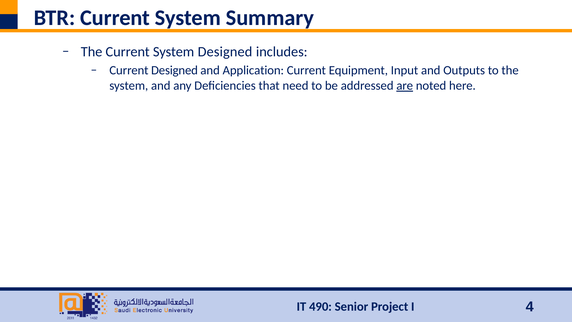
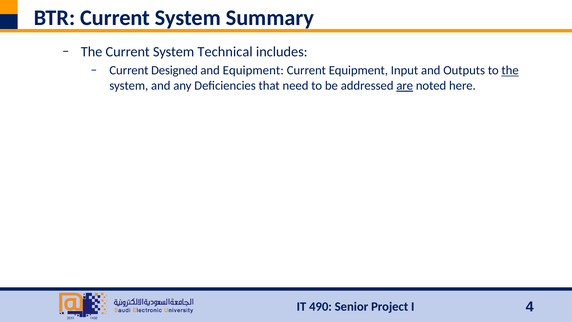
System Designed: Designed -> Technical
and Application: Application -> Equipment
the at (510, 70) underline: none -> present
